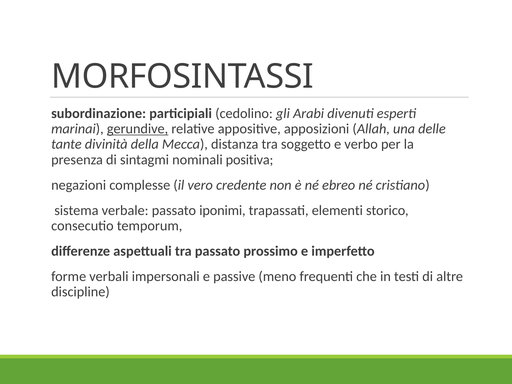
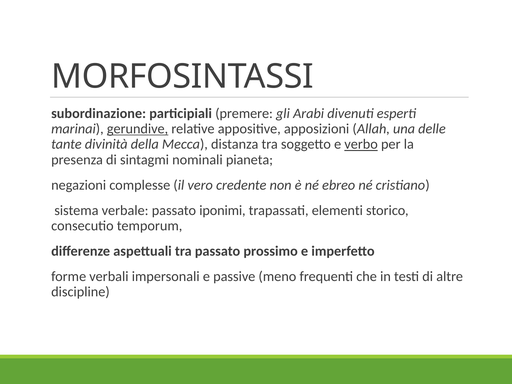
cedolino: cedolino -> premere
verbo underline: none -> present
positiva: positiva -> pianeta
